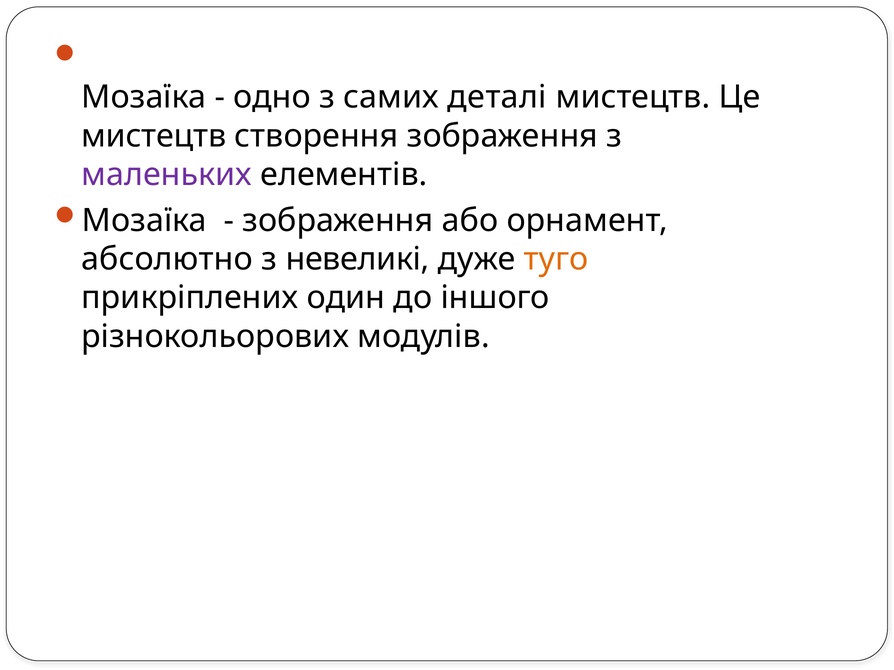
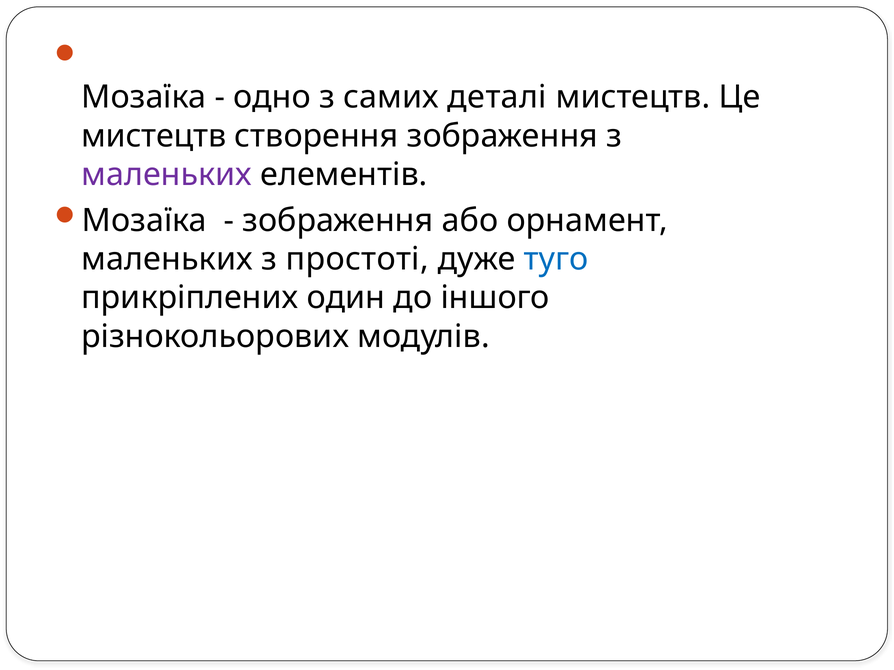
абсолютно at (167, 259): абсолютно -> маленьких
невеликі: невеликі -> простоті
туго colour: orange -> blue
